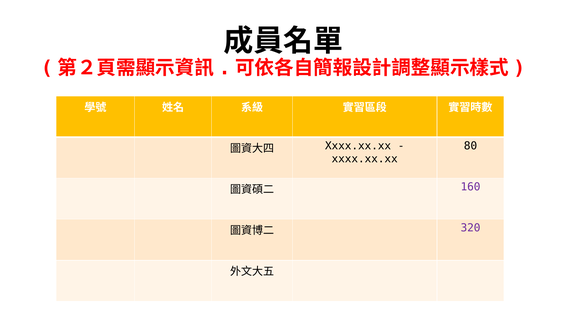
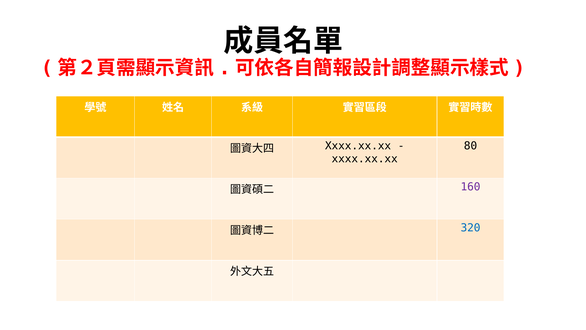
320 colour: purple -> blue
